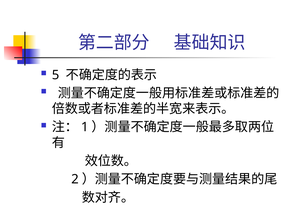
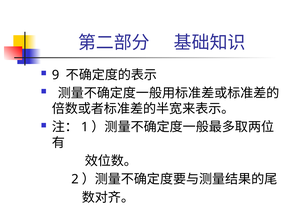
5: 5 -> 9
